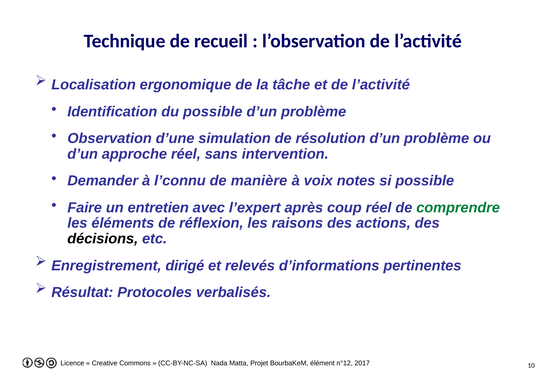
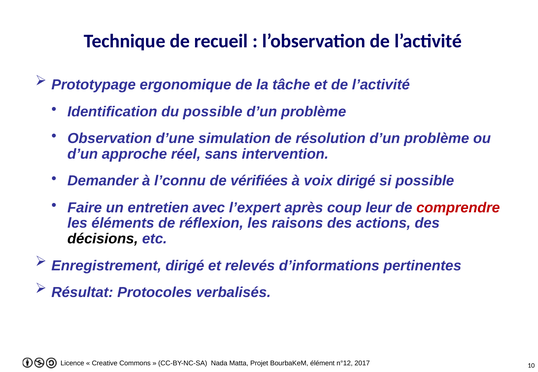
Localisation: Localisation -> Prototypage
manière: manière -> vérifiées
voix notes: notes -> dirigé
coup réel: réel -> leur
comprendre colour: green -> red
